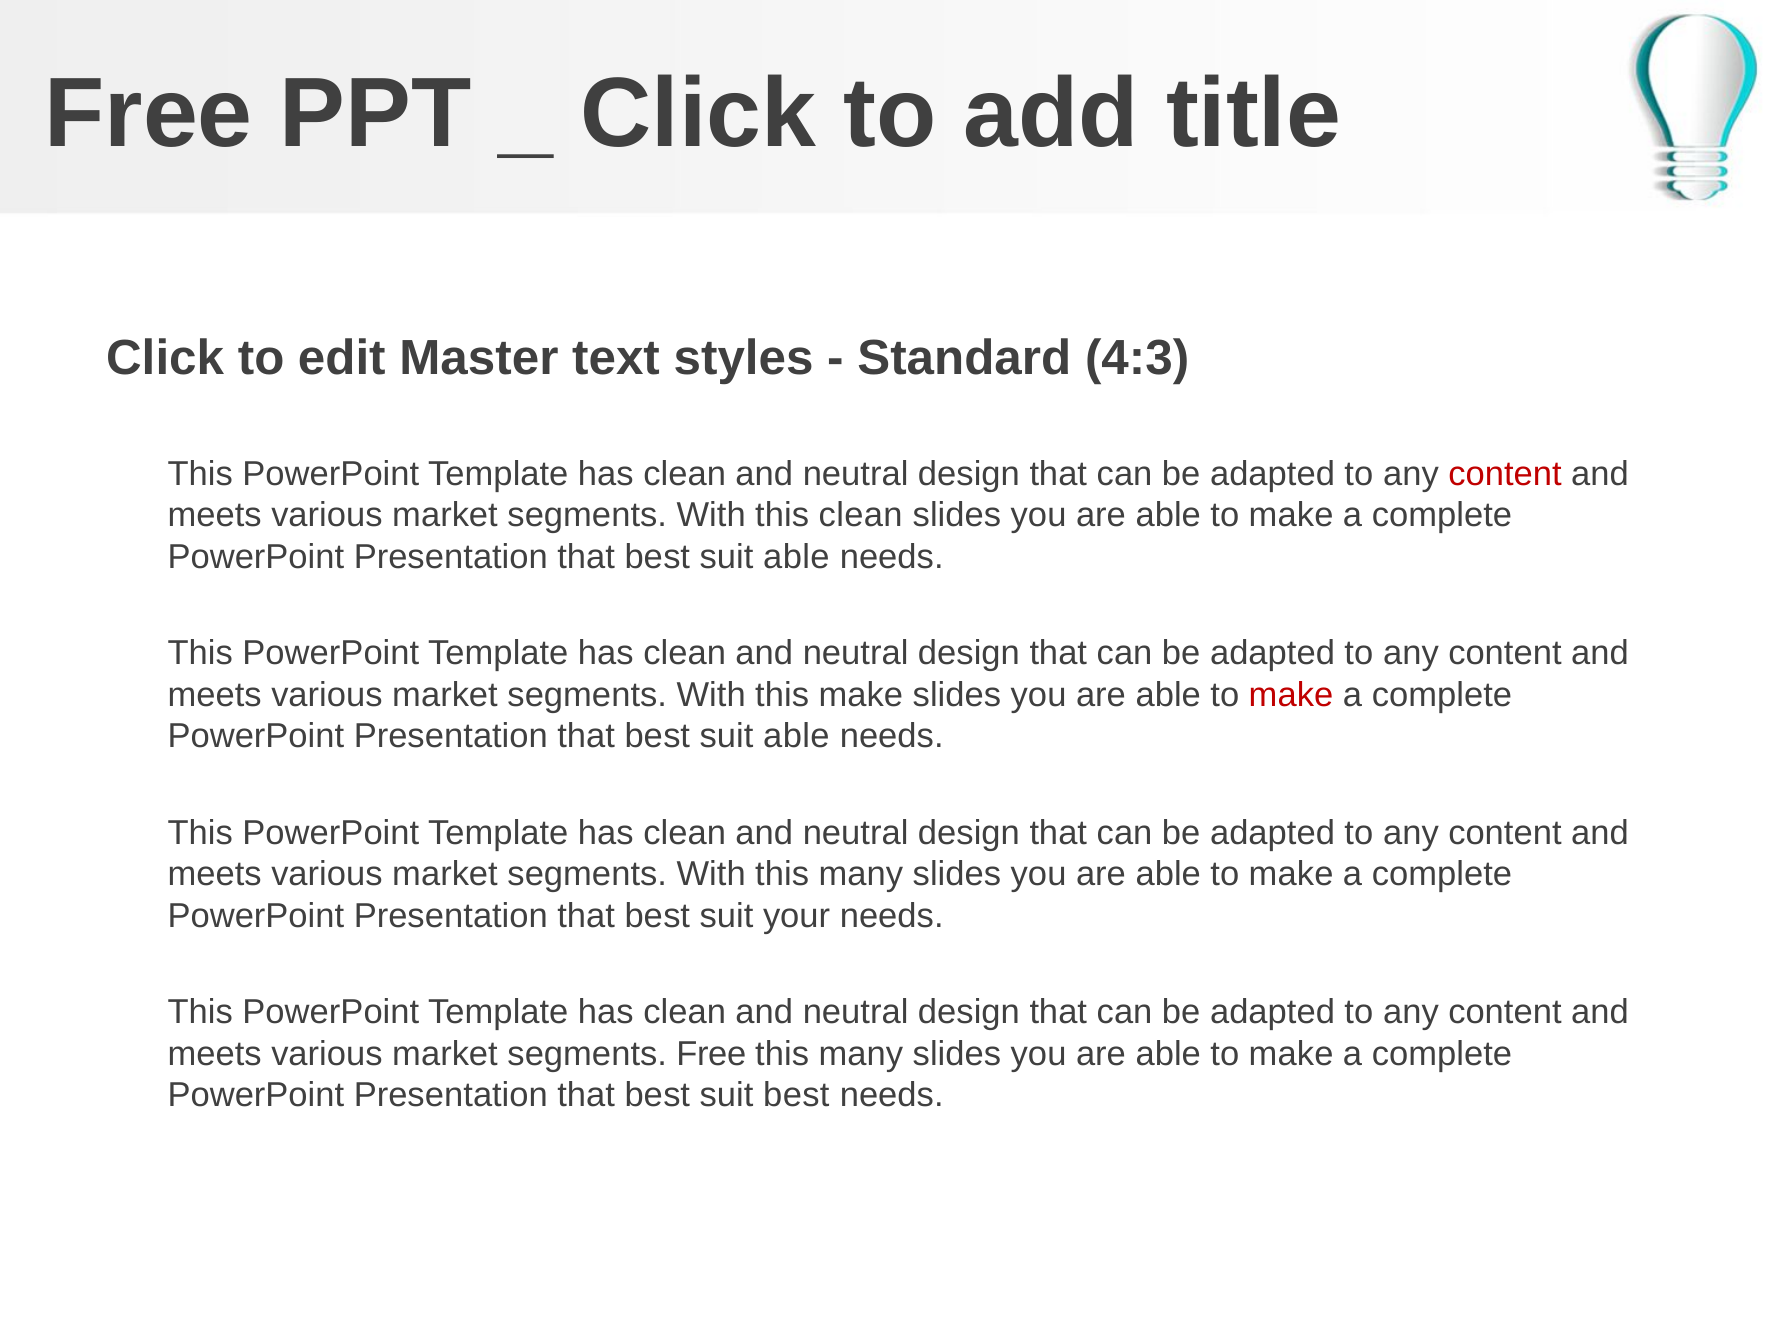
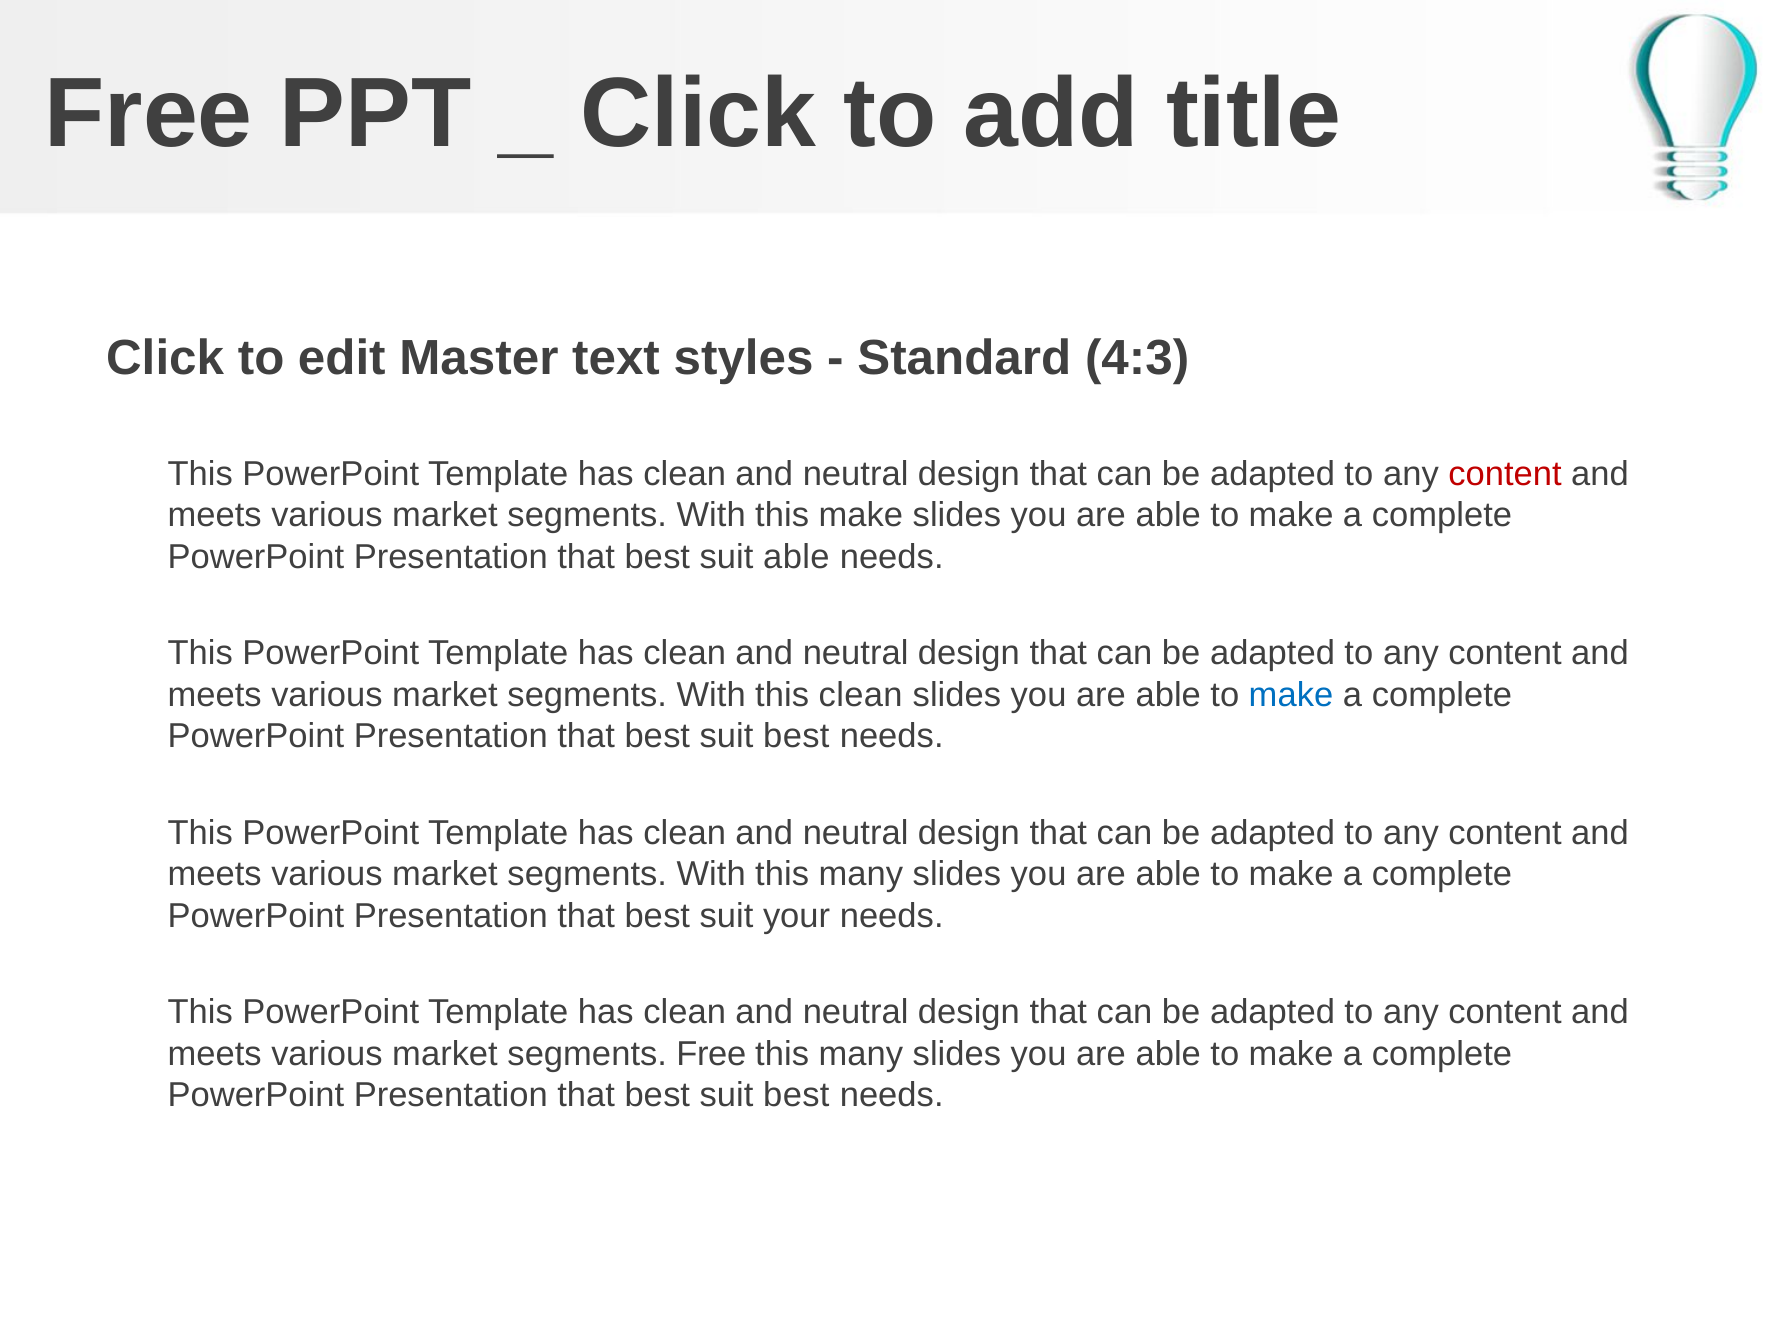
this clean: clean -> make
this make: make -> clean
make at (1291, 695) colour: red -> blue
able at (796, 736): able -> best
